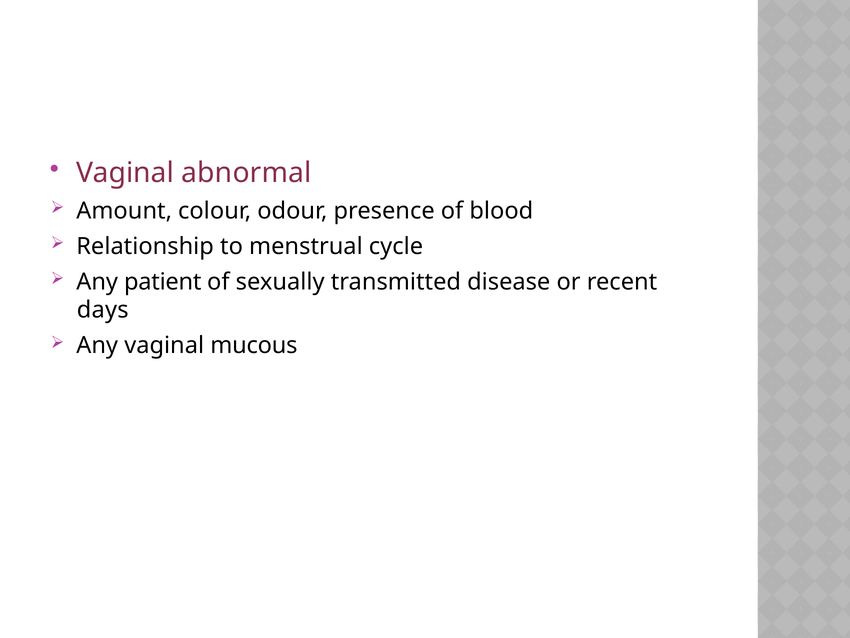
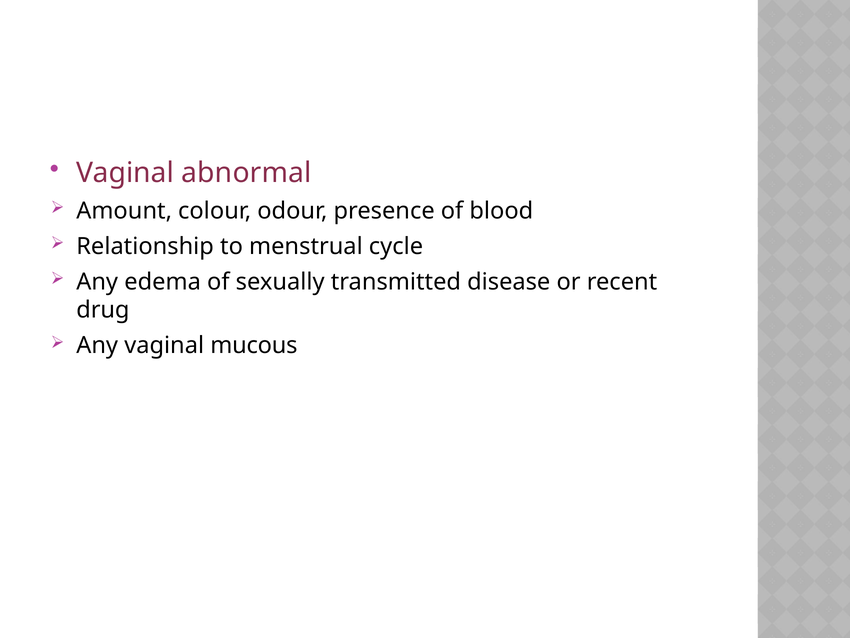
patient: patient -> edema
days: days -> drug
